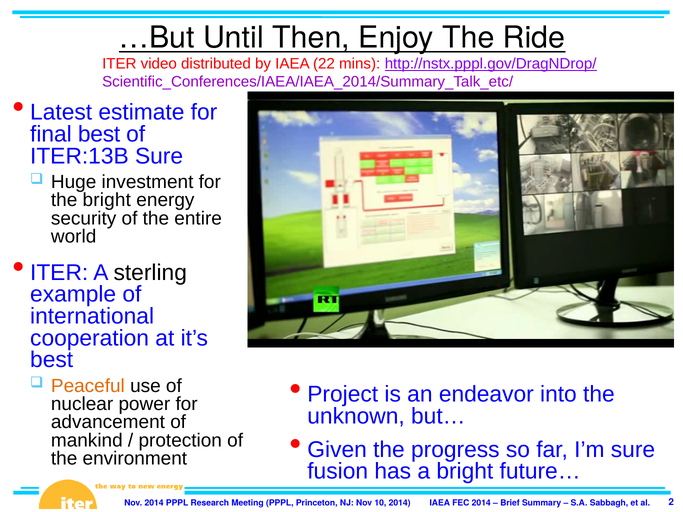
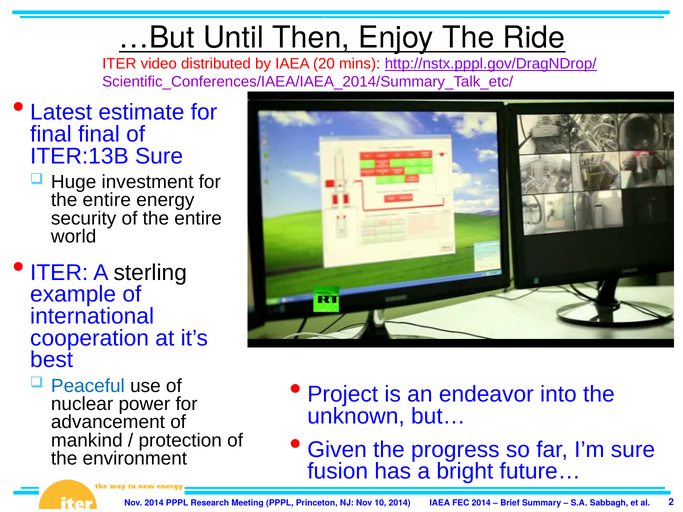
22: 22 -> 20
final best: best -> final
bright at (107, 200): bright -> entire
Peaceful colour: orange -> blue
